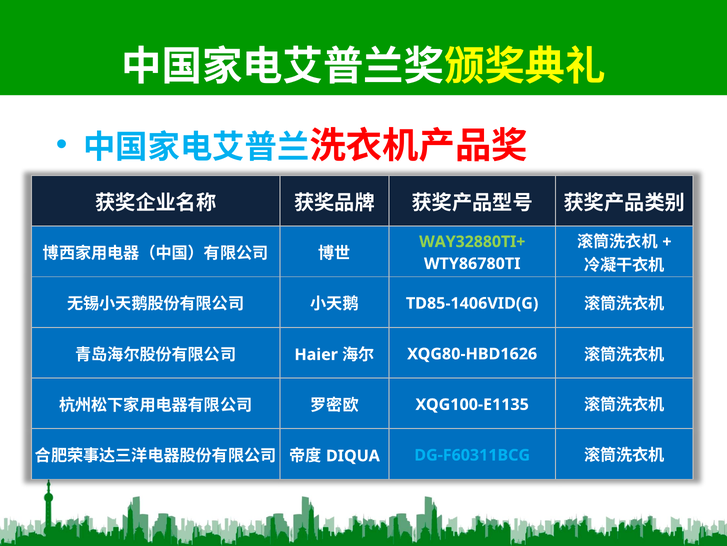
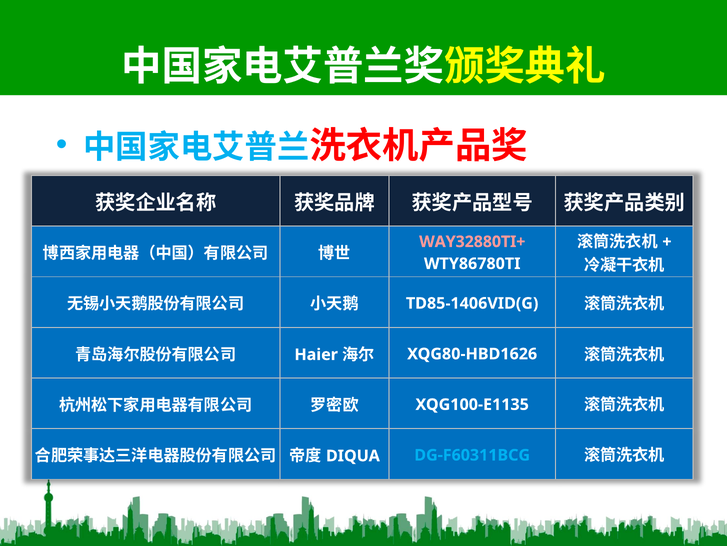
WAY32880TI+ colour: light green -> pink
